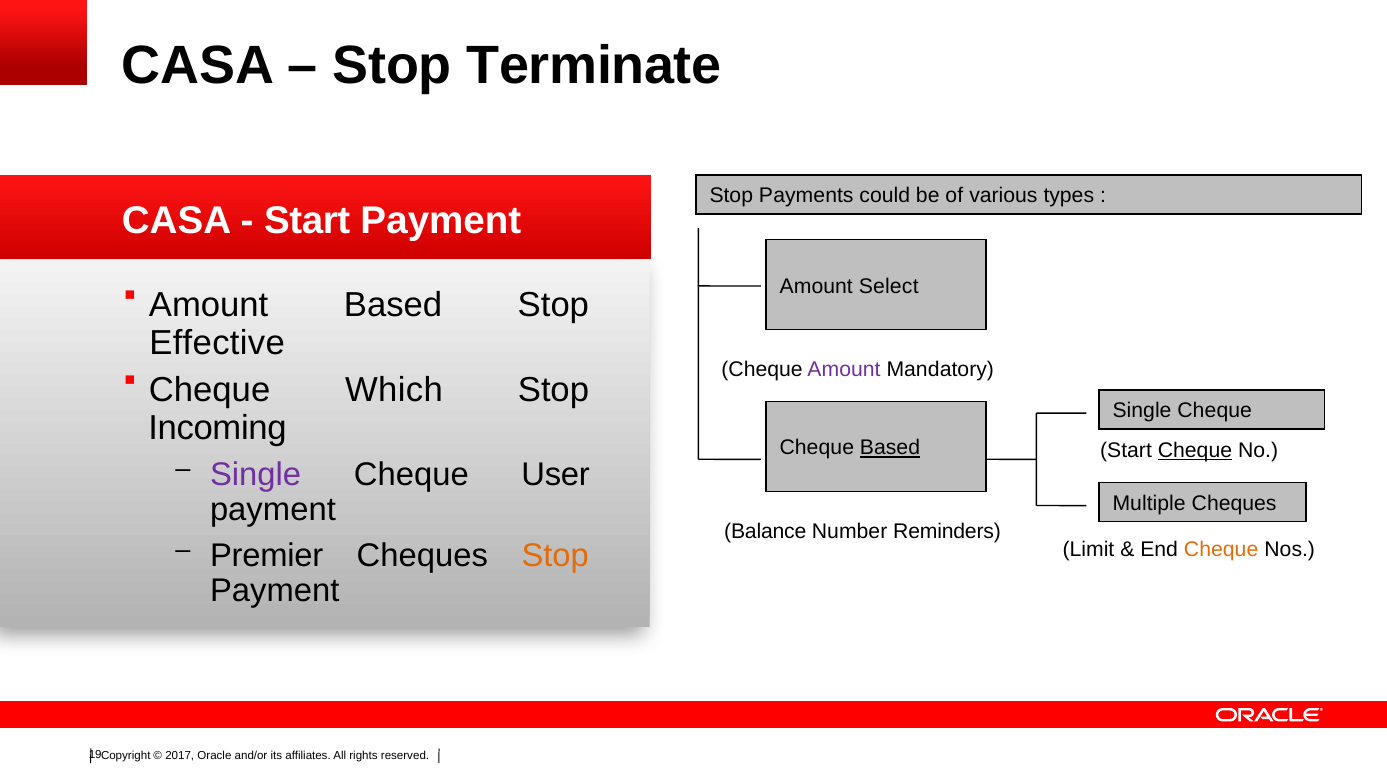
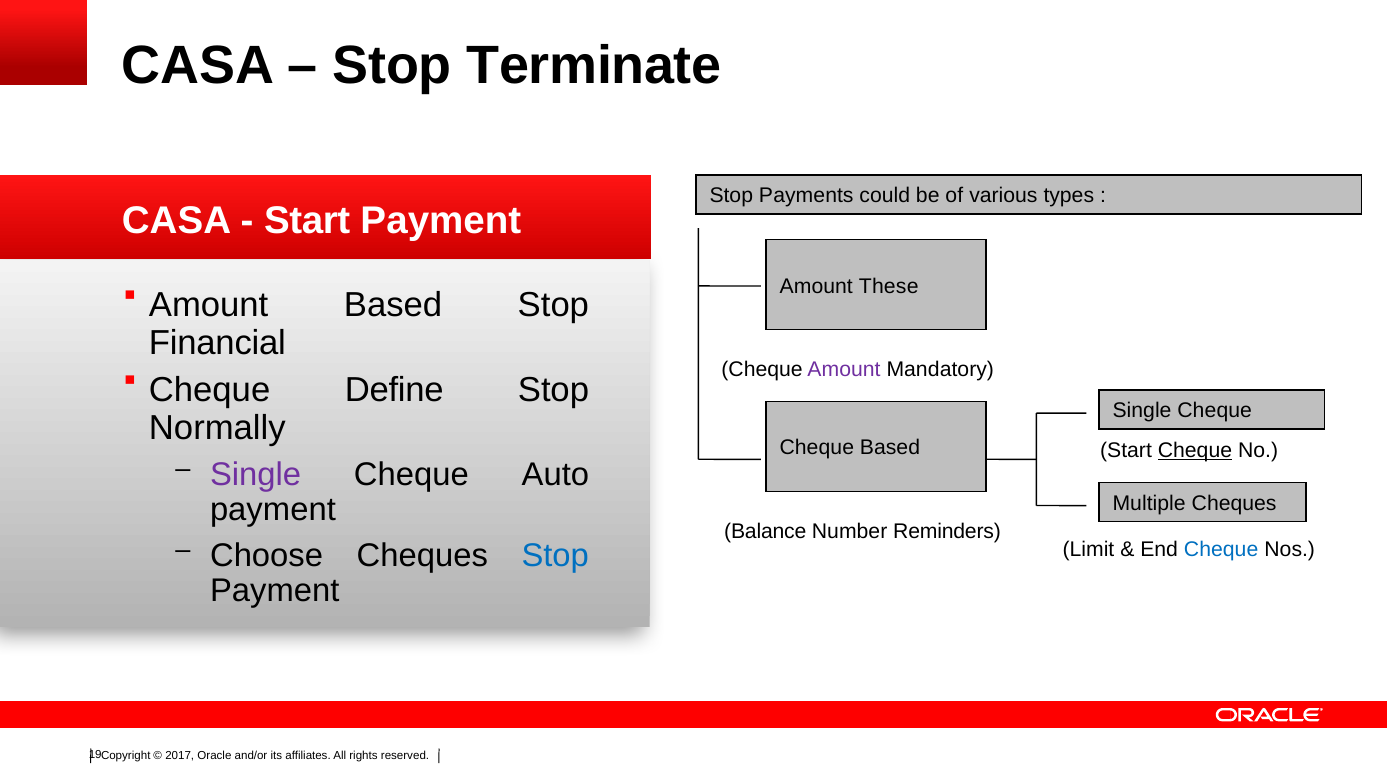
Select: Select -> These
Effective: Effective -> Financial
Which: Which -> Define
Incoming: Incoming -> Normally
Based at (890, 448) underline: present -> none
User: User -> Auto
Premier: Premier -> Choose
Stop at (555, 556) colour: orange -> blue
Cheque at (1221, 550) colour: orange -> blue
